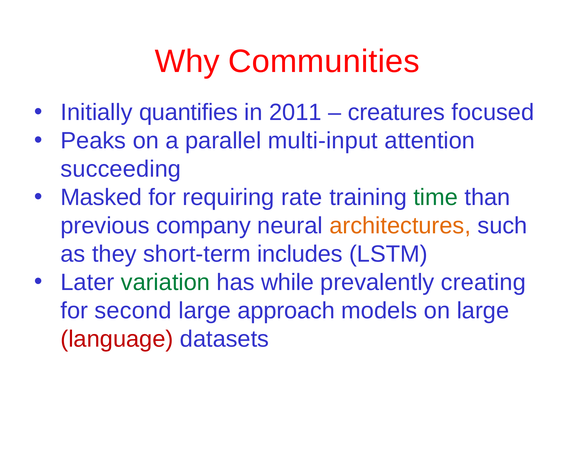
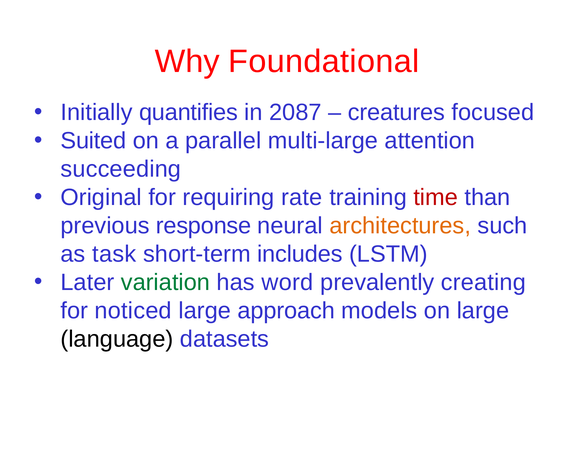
Communities: Communities -> Foundational
2011: 2011 -> 2087
Peaks: Peaks -> Suited
multi-input: multi-input -> multi-large
Masked: Masked -> Original
time colour: green -> red
company: company -> response
they: they -> task
while: while -> word
second: second -> noticed
language colour: red -> black
